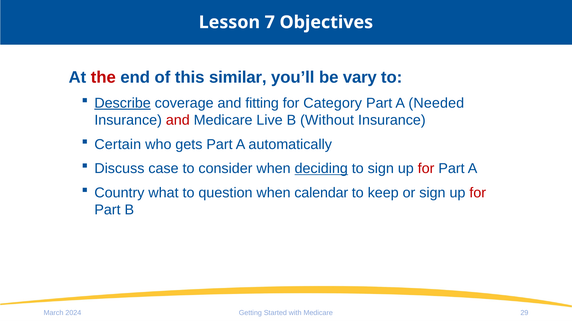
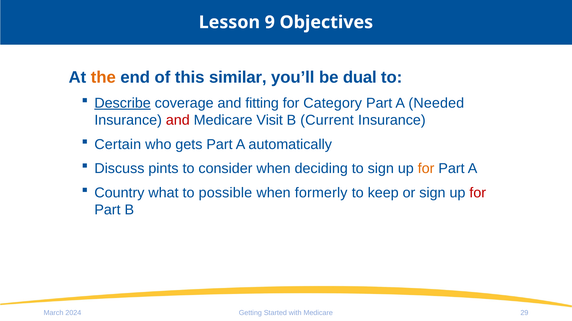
7: 7 -> 9
the colour: red -> orange
vary: vary -> dual
Live: Live -> Visit
Without: Without -> Current
case: case -> pints
deciding underline: present -> none
for at (426, 169) colour: red -> orange
question: question -> possible
calendar: calendar -> formerly
